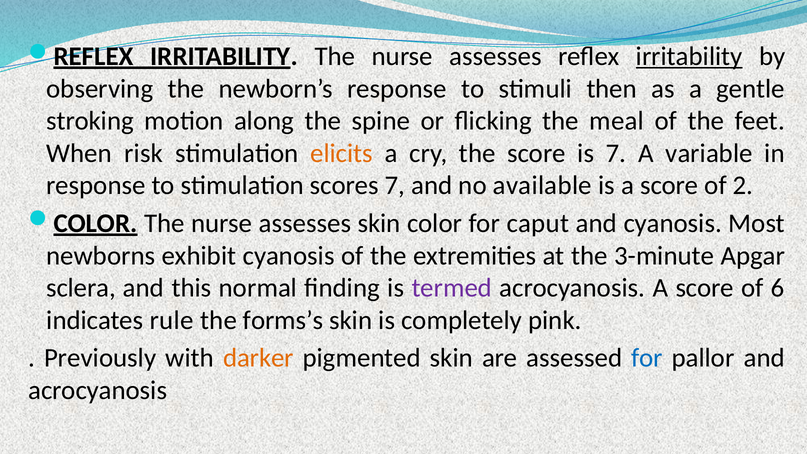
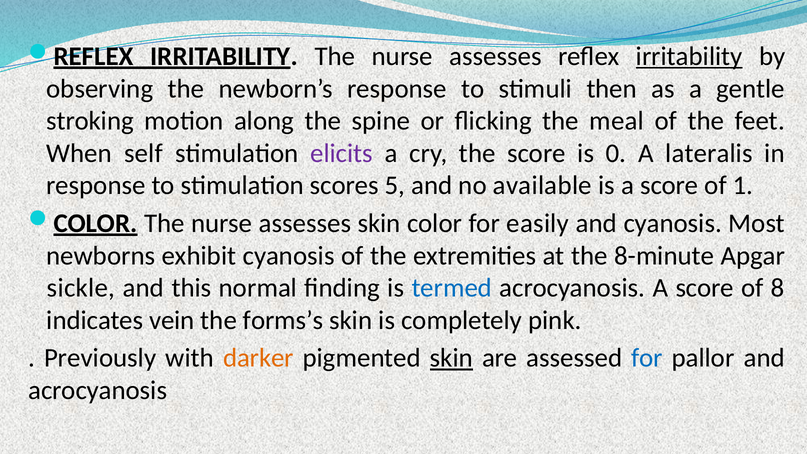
risk: risk -> self
elicits colour: orange -> purple
is 7: 7 -> 0
variable: variable -> lateralis
scores 7: 7 -> 5
2: 2 -> 1
caput: caput -> easily
3-minute: 3-minute -> 8-minute
sclera: sclera -> sickle
termed colour: purple -> blue
6: 6 -> 8
rule: rule -> vein
skin at (451, 358) underline: none -> present
